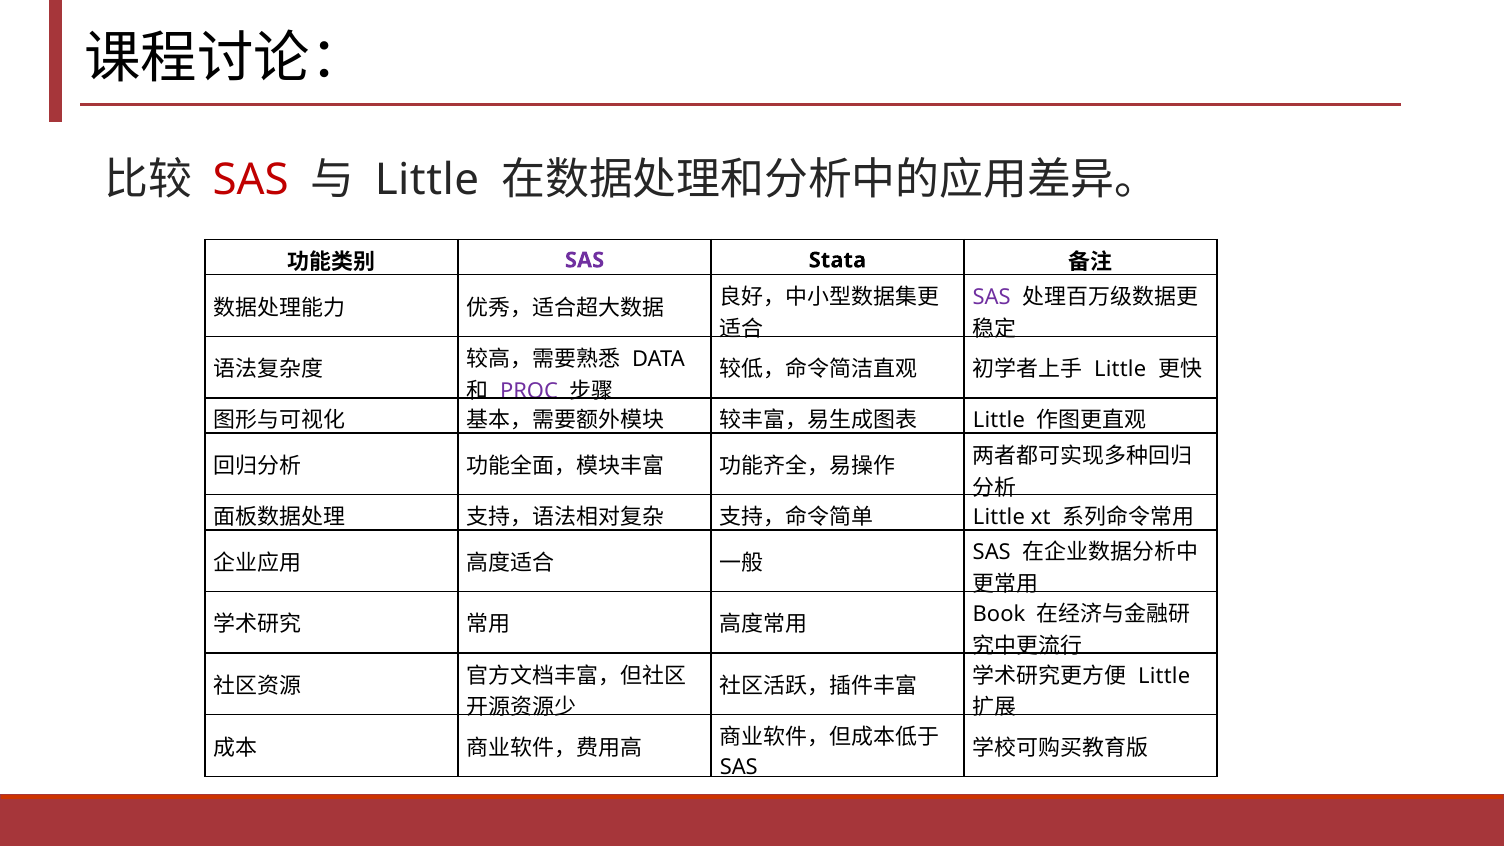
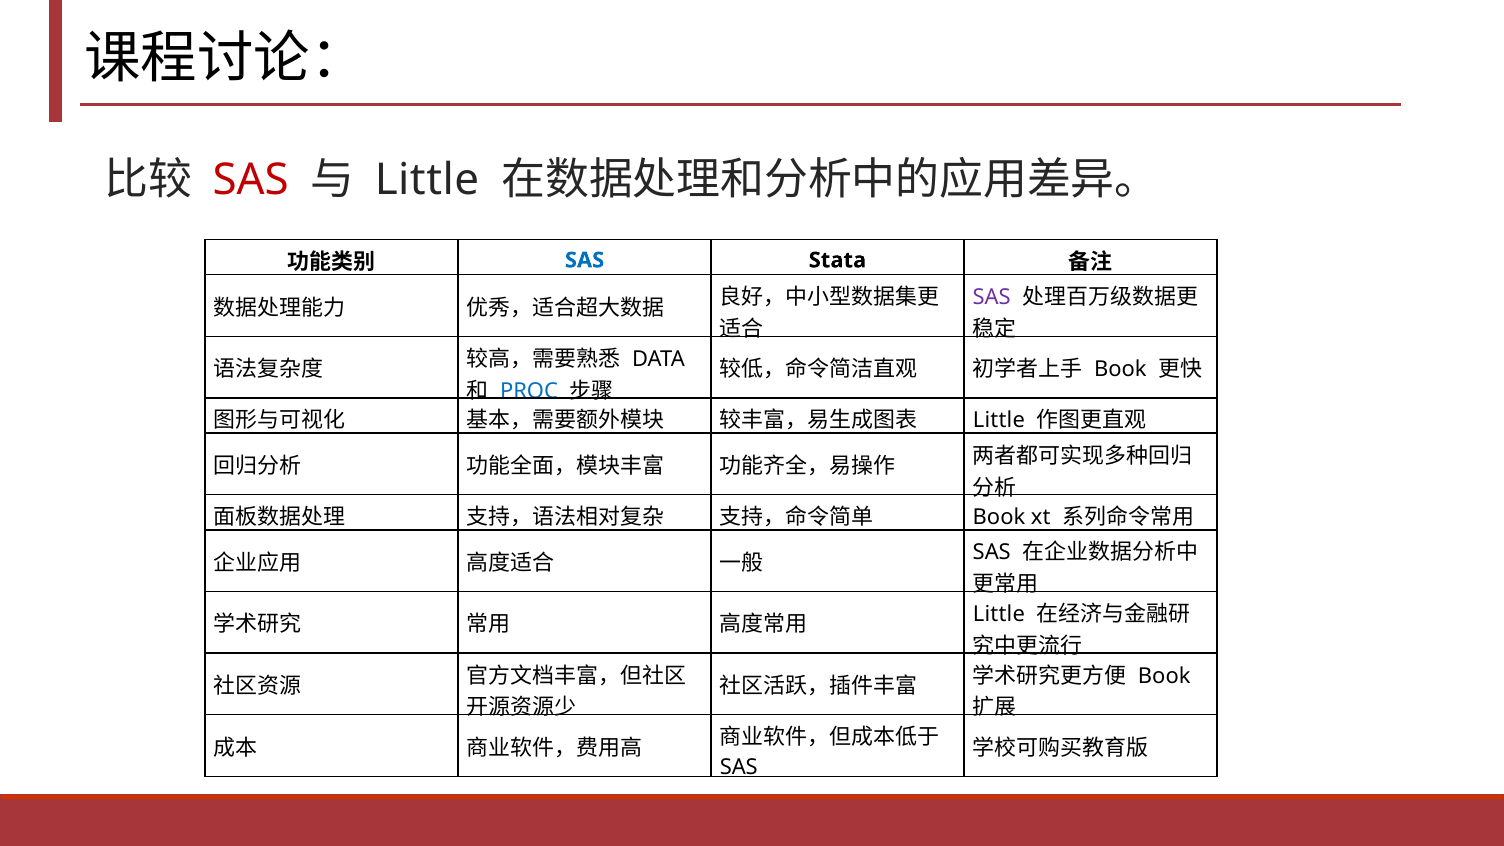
SAS at (585, 260) colour: purple -> blue
Little at (1120, 369): Little -> Book
PROC colour: purple -> blue
Little at (999, 517): Little -> Book
Book at (999, 614): Book -> Little
Little at (1164, 676): Little -> Book
